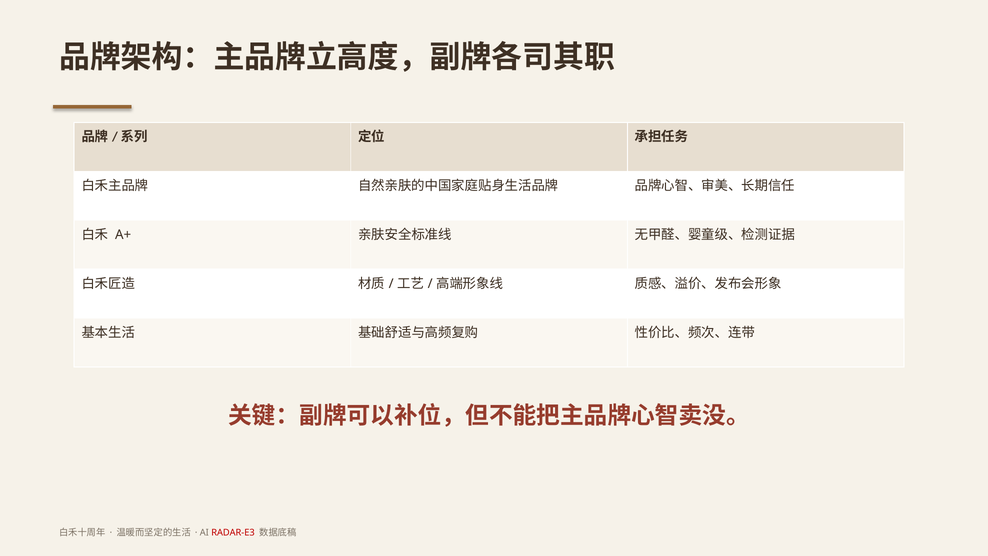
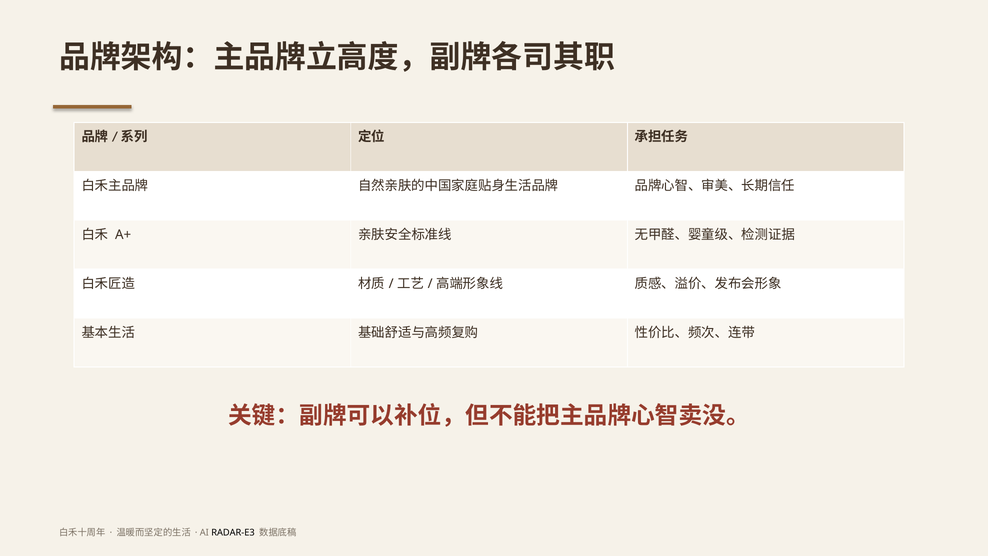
RADAR-E3 colour: red -> black
